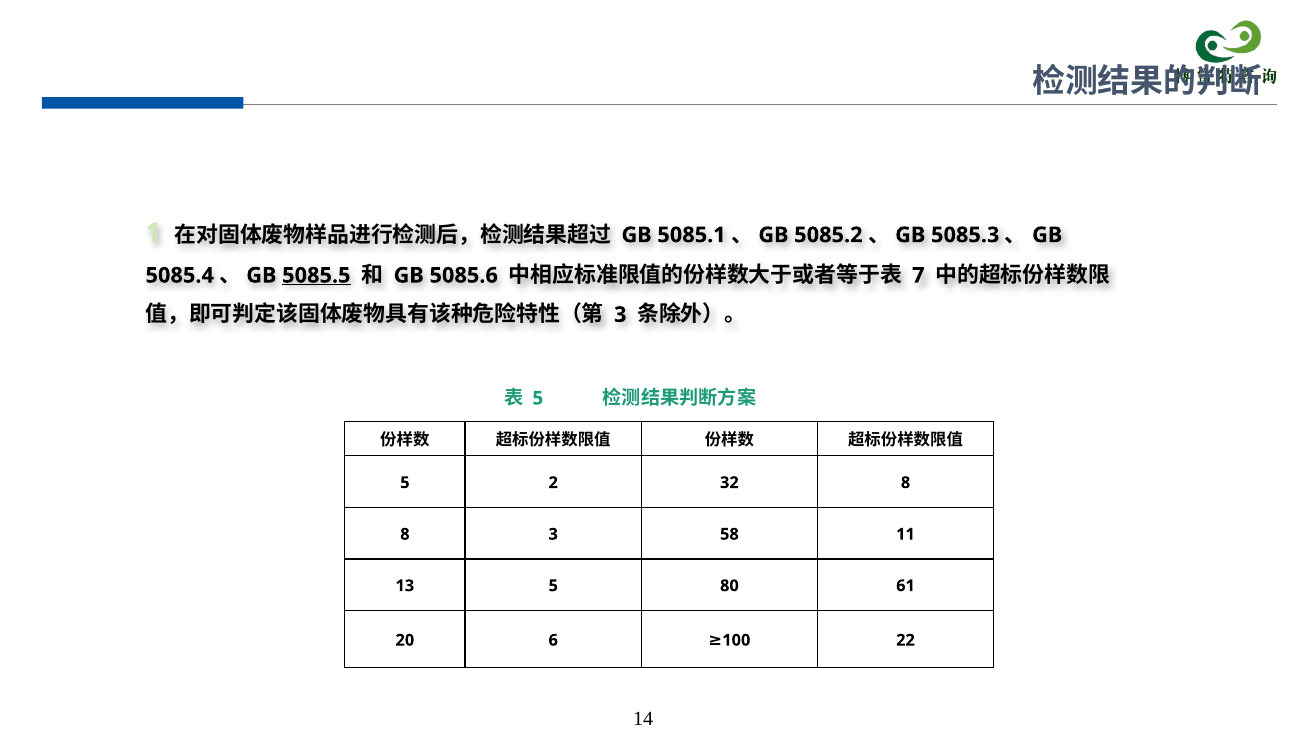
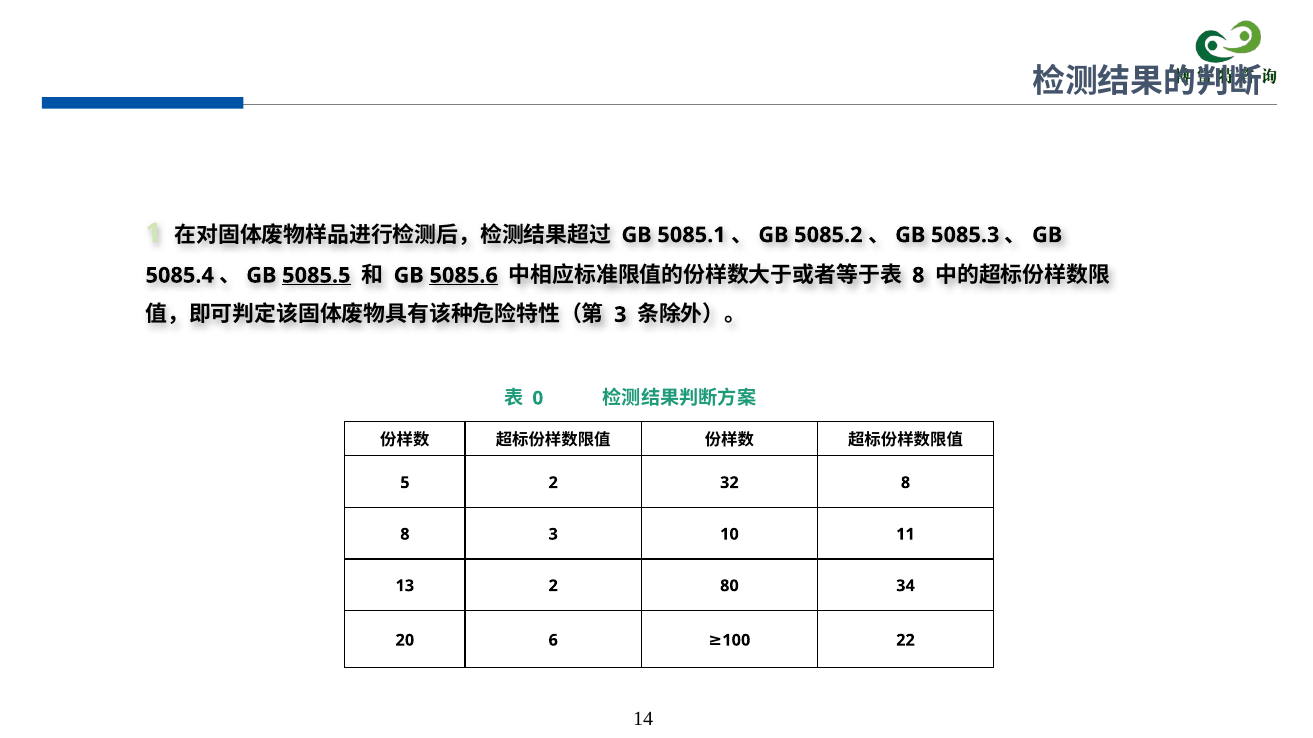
5085.6 underline: none -> present
7 at (918, 276): 7 -> 8
5 at (538, 399): 5 -> 0
58: 58 -> 10
13 5: 5 -> 2
61: 61 -> 34
